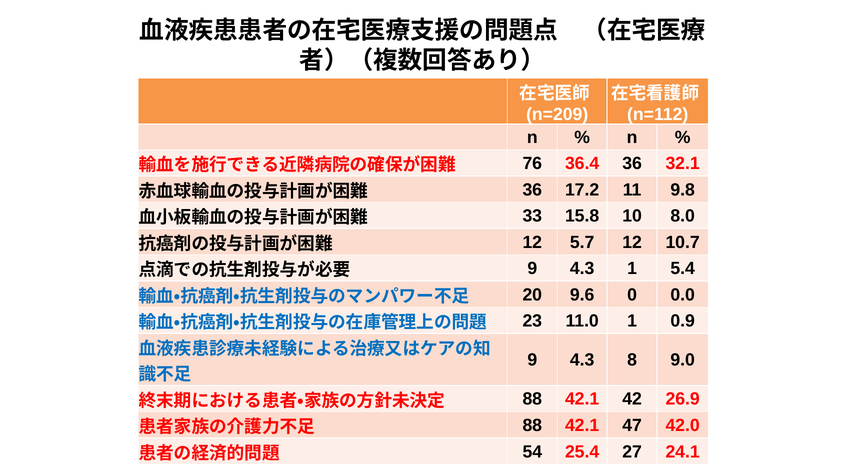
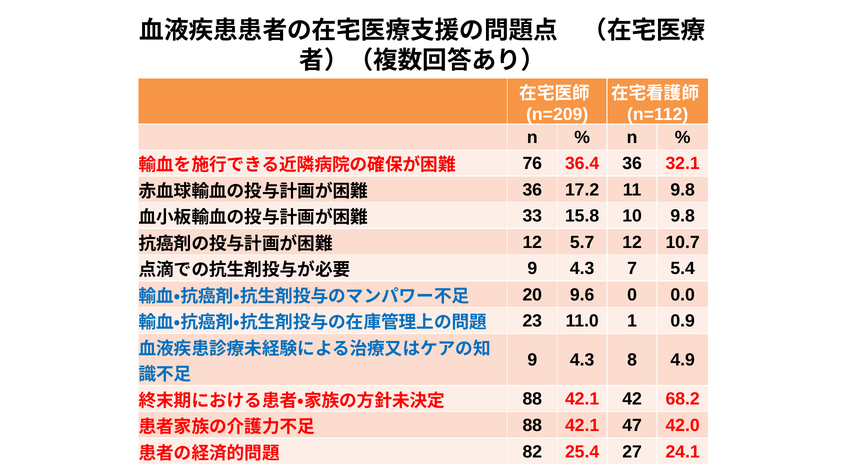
10 8.0: 8.0 -> 9.8
4.3 1: 1 -> 7
9.0: 9.0 -> 4.9
26.9: 26.9 -> 68.2
54: 54 -> 82
